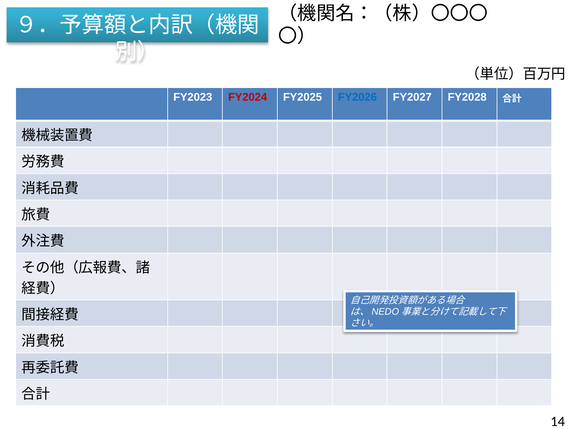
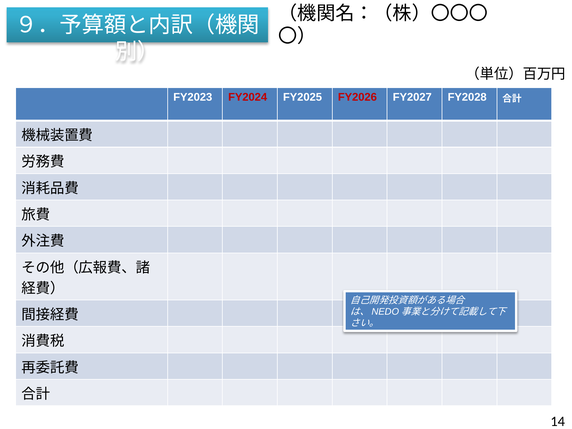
FY2026 colour: blue -> red
